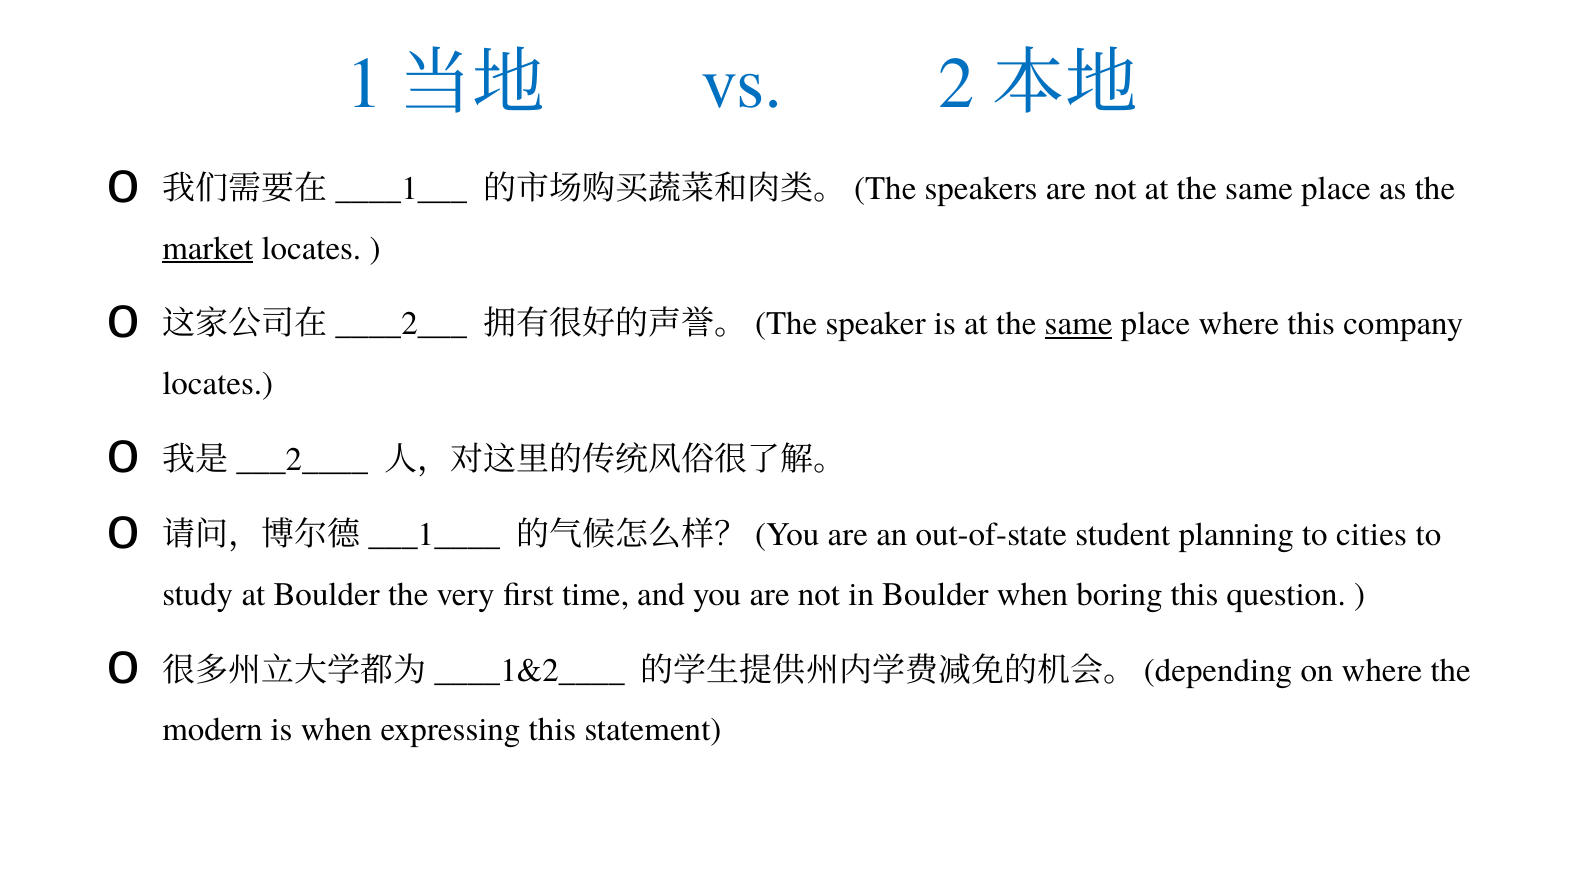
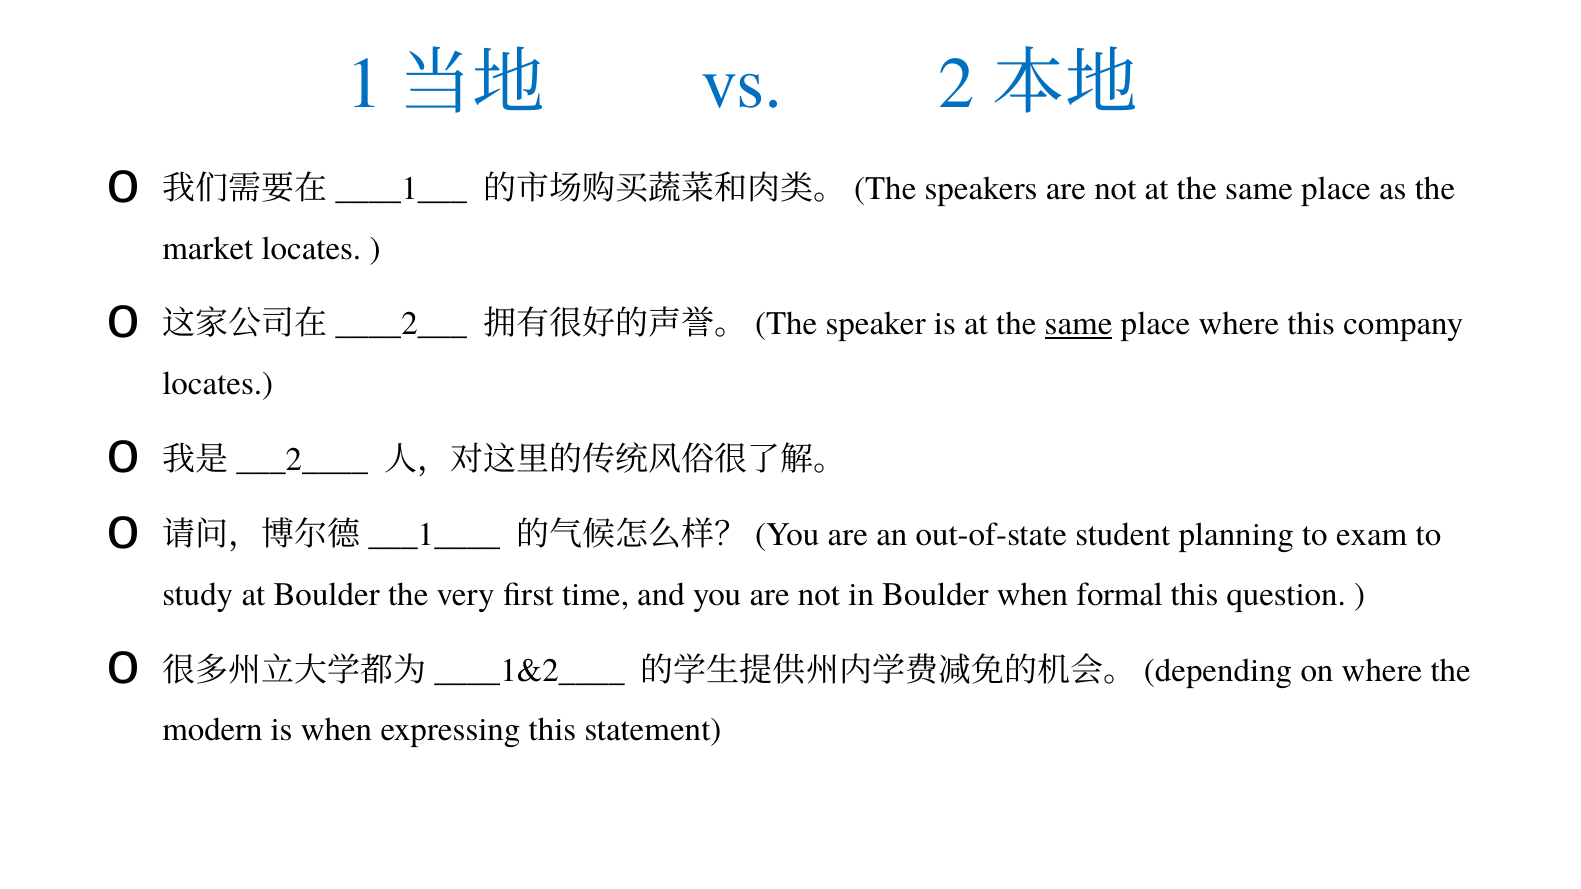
market underline: present -> none
cities: cities -> exam
boring: boring -> formal
